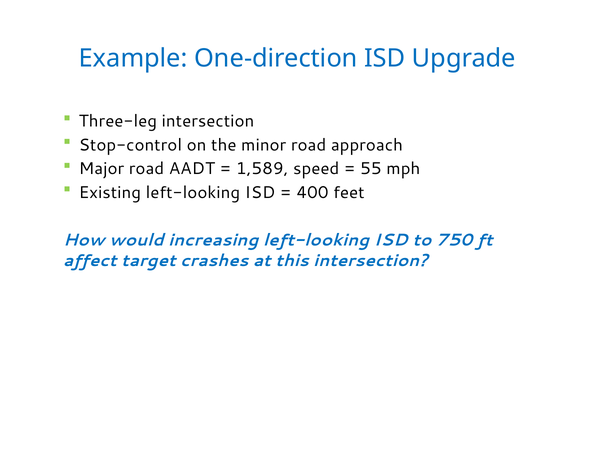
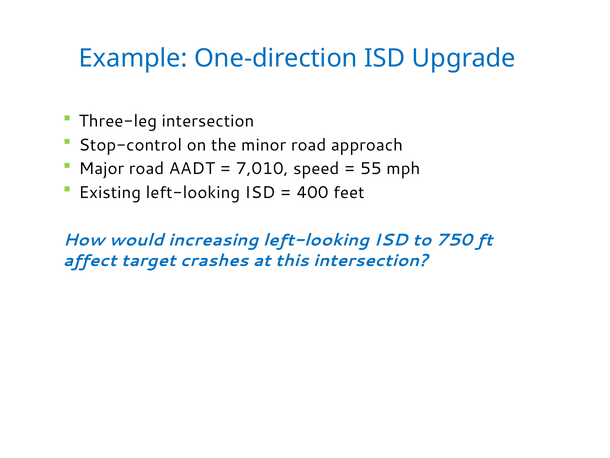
1,589: 1,589 -> 7,010
